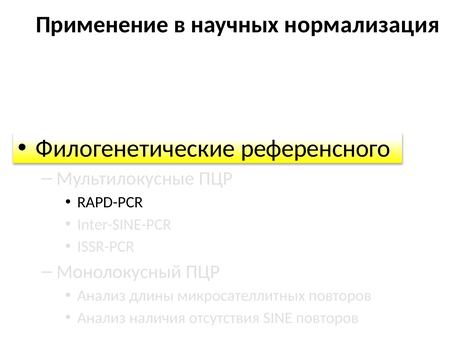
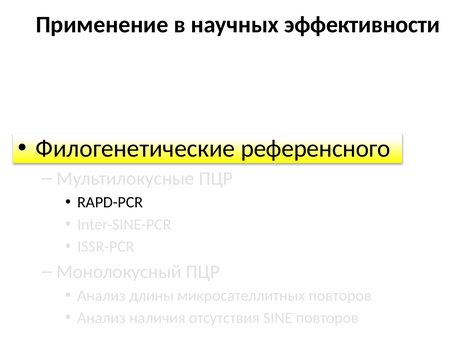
нормализация: нормализация -> эффективности
